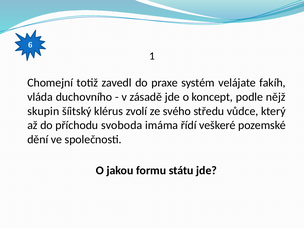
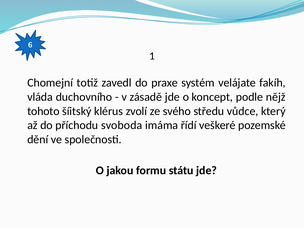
skupin: skupin -> tohoto
